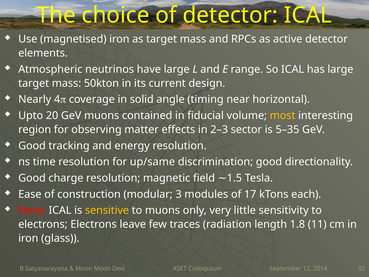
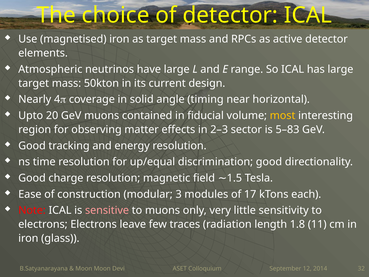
5–35: 5–35 -> 5–83
up/same: up/same -> up/equal
sensitive colour: yellow -> pink
